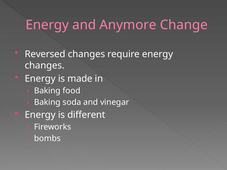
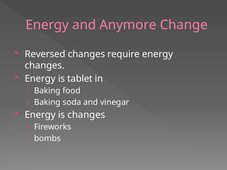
made: made -> tablet
is different: different -> changes
